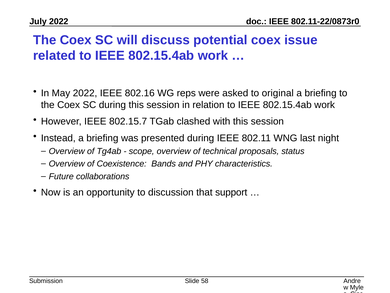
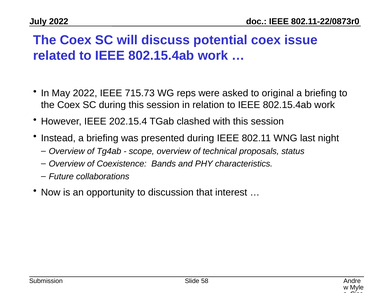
802.16: 802.16 -> 715.73
802.15.7: 802.15.7 -> 202.15.4
support: support -> interest
